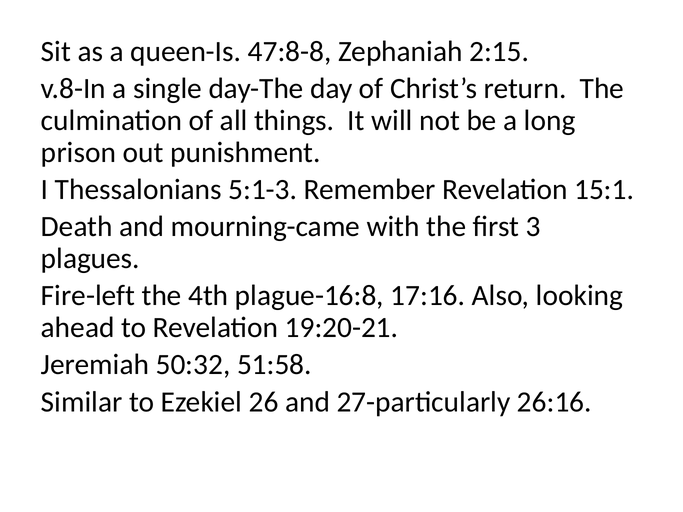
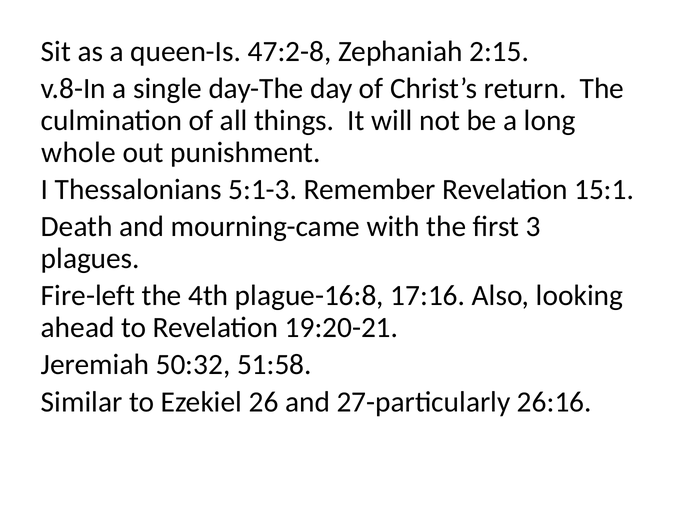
47:8-8: 47:8-8 -> 47:2-8
prison: prison -> whole
